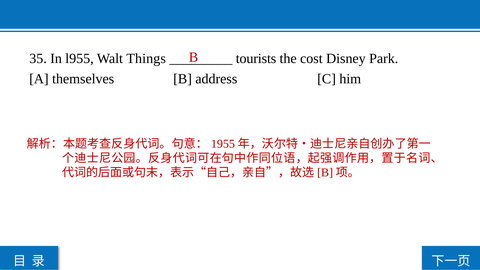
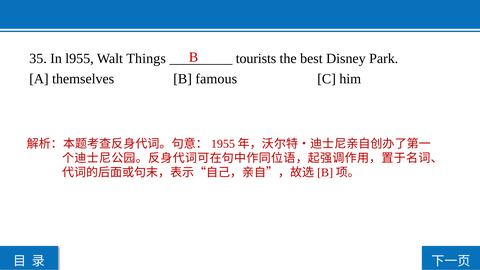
cost: cost -> best
address: address -> famous
